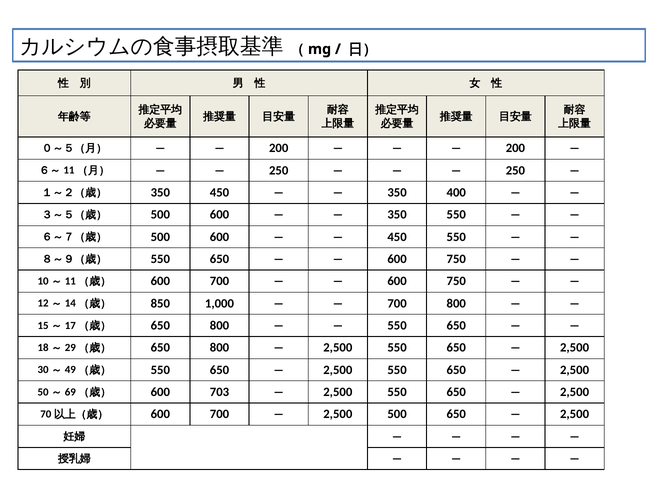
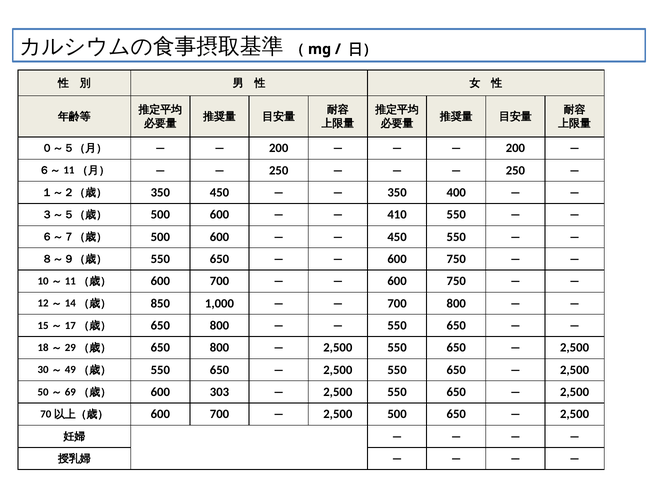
350 at (397, 215): 350 -> 410
703: 703 -> 303
